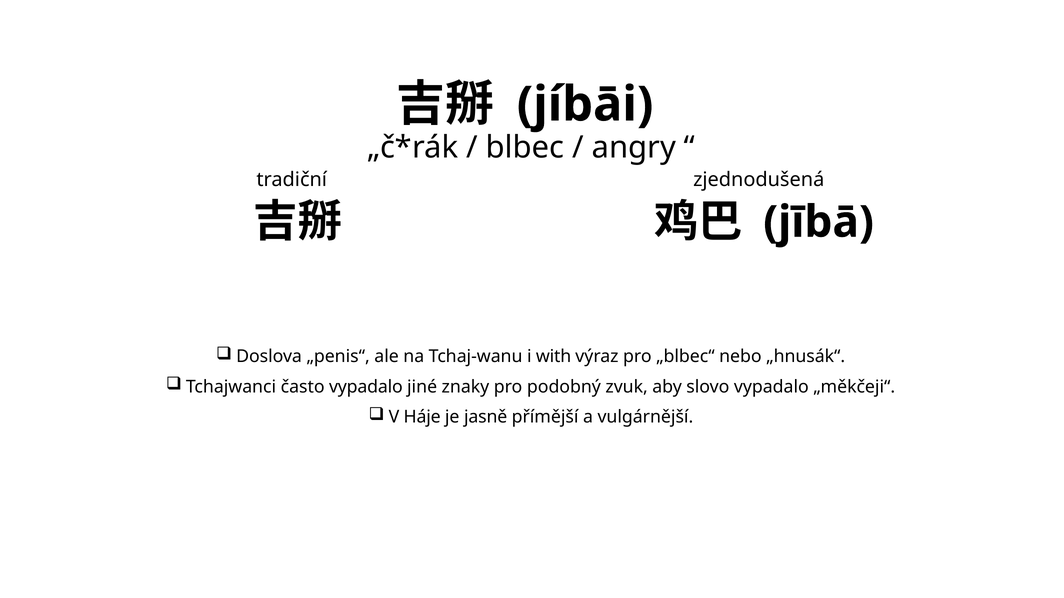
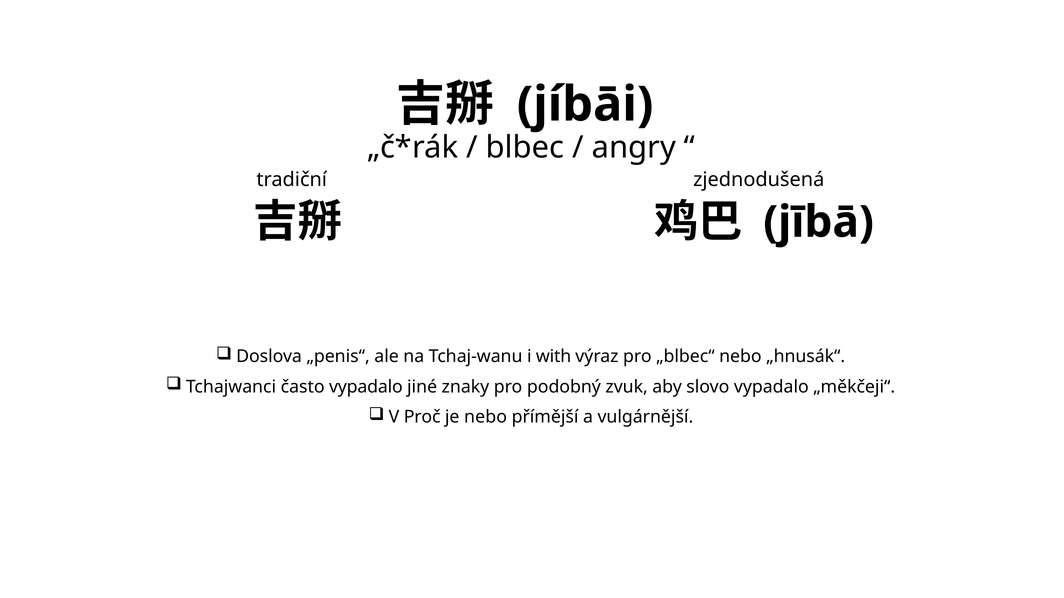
Háje: Háje -> Proč
je jasně: jasně -> nebo
